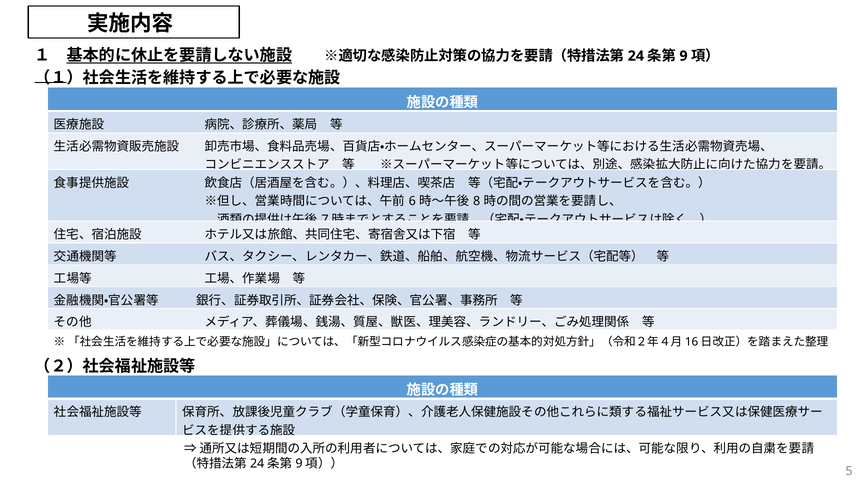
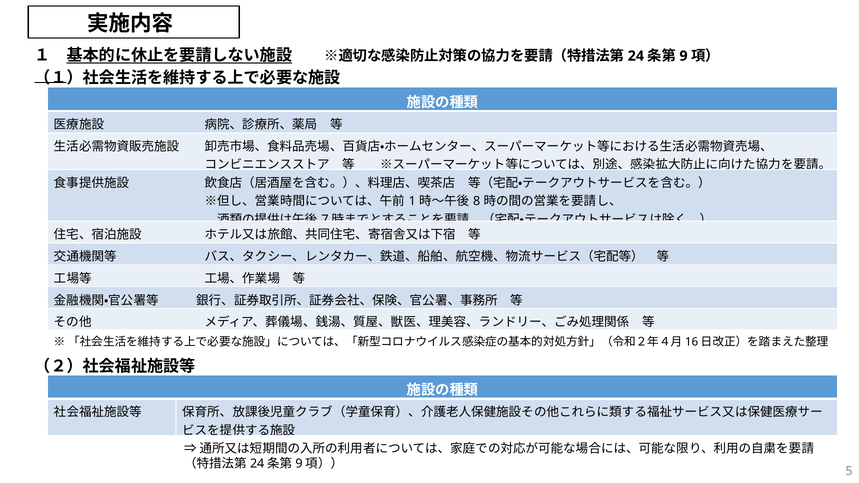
6: 6 -> 1
